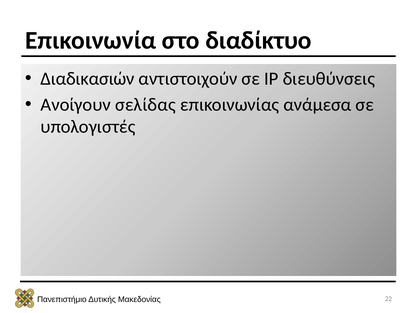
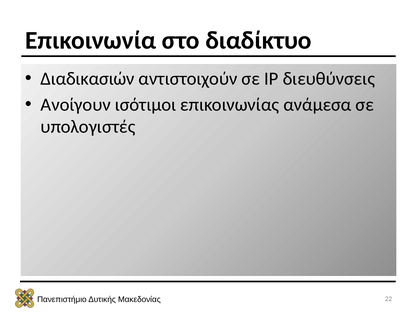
σελίδας: σελίδας -> ισότιμοι
